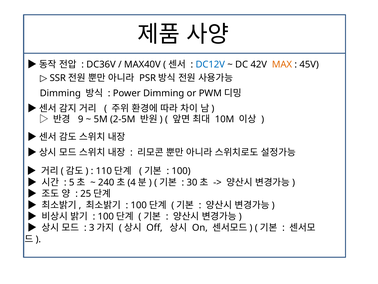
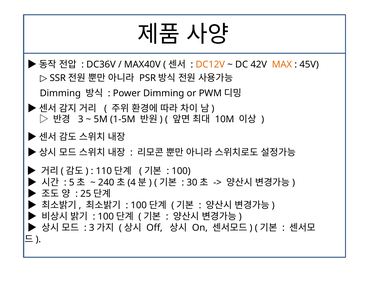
DC12V colour: blue -> orange
9: 9 -> 3
2-5M: 2-5M -> 1-5M
